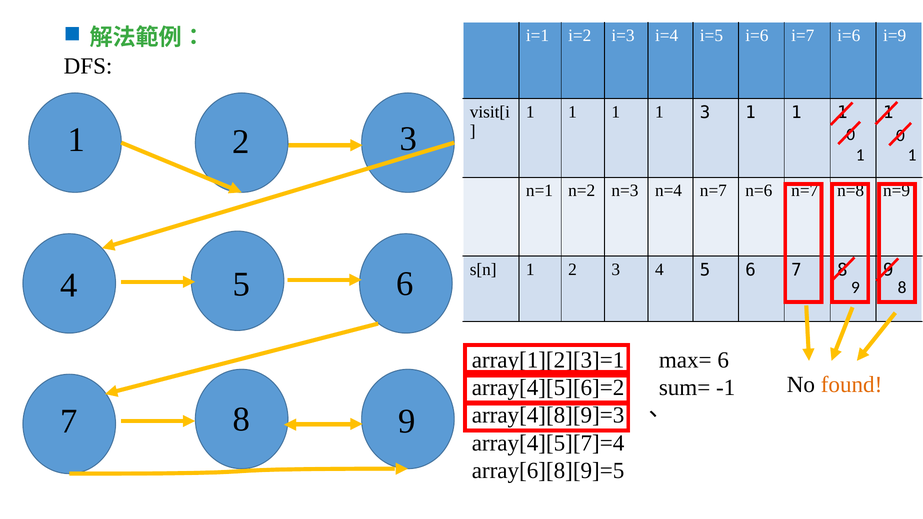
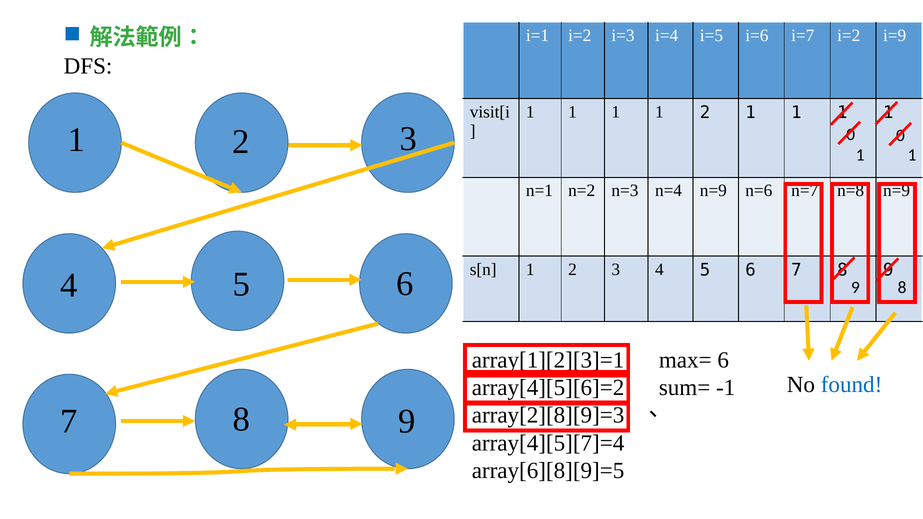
i=7 i=6: i=6 -> i=2
1 1 3: 3 -> 2
n=4 n=7: n=7 -> n=9
found colour: orange -> blue
array[4][8][9]=3: array[4][8][9]=3 -> array[2][8][9]=3
